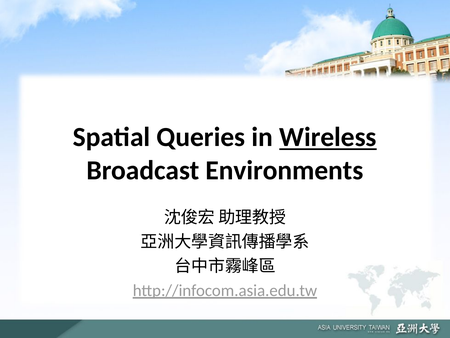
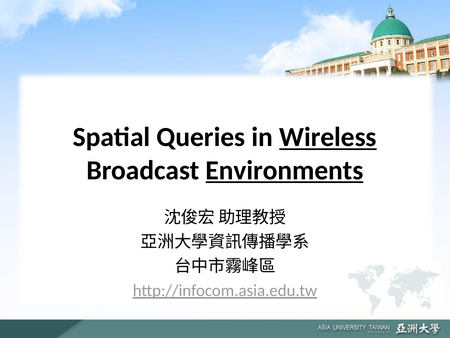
Environments underline: none -> present
